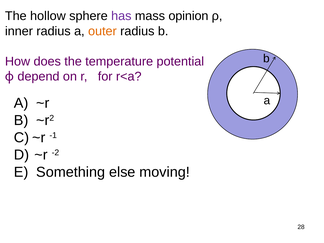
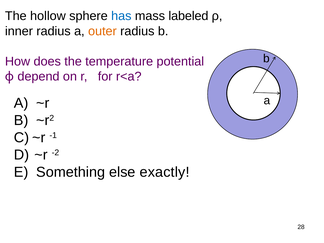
has colour: purple -> blue
opinion: opinion -> labeled
moving: moving -> exactly
